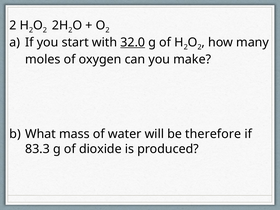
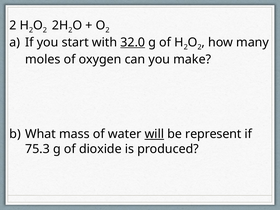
will underline: none -> present
therefore: therefore -> represent
83.3: 83.3 -> 75.3
